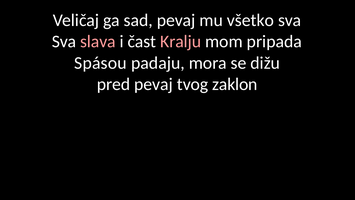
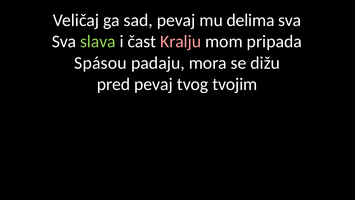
všetko: všetko -> delima
slava colour: pink -> light green
zaklon: zaklon -> tvojim
